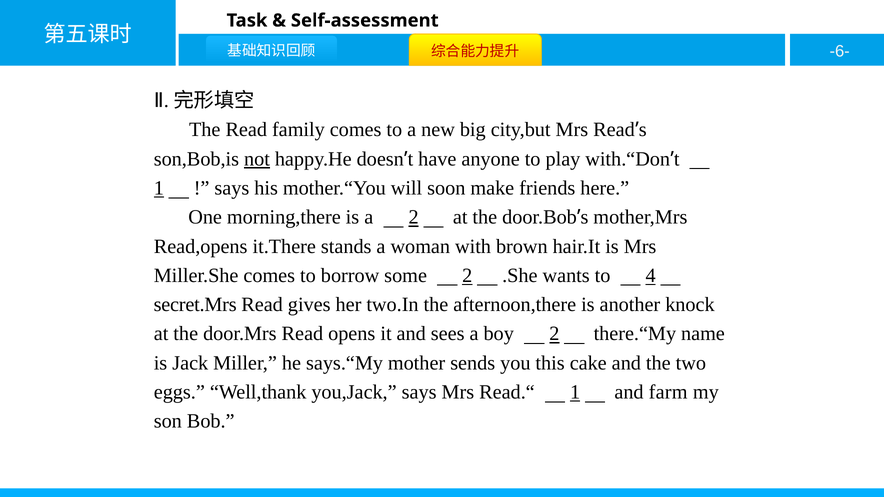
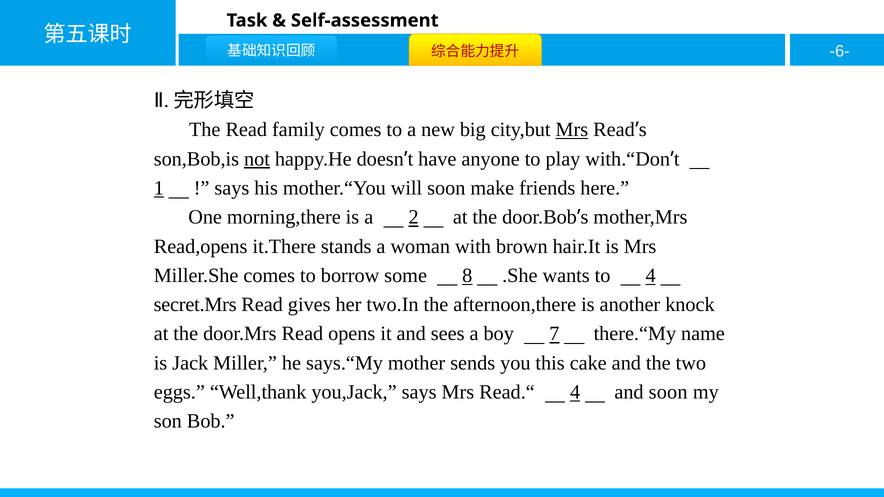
Mrs at (572, 130) underline: none -> present
some 2: 2 -> 8
boy 2: 2 -> 7
Read.“ 1: 1 -> 4
and farm: farm -> soon
